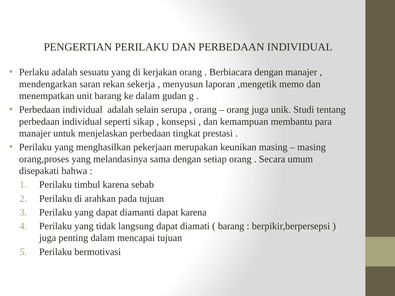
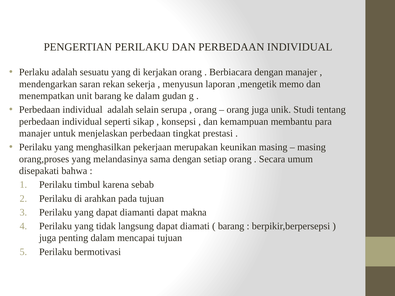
dapat karena: karena -> makna
